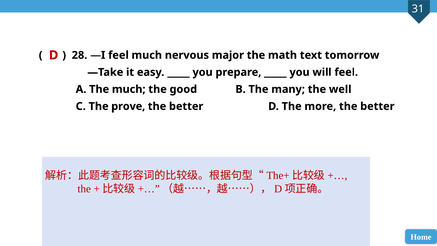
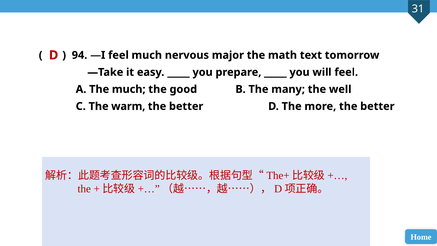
28: 28 -> 94
prove: prove -> warm
